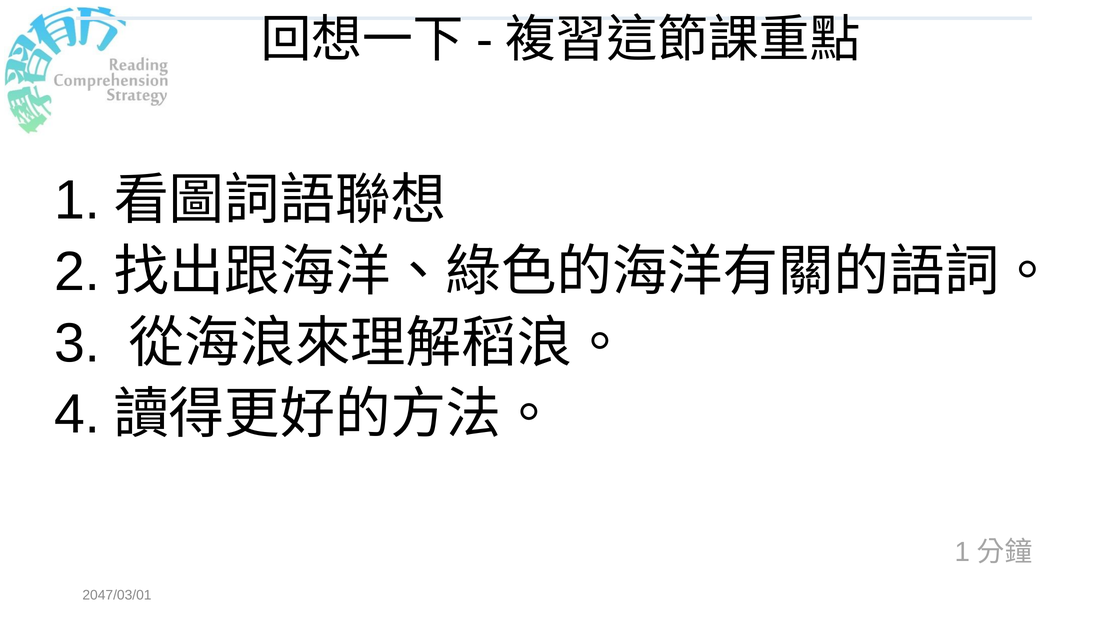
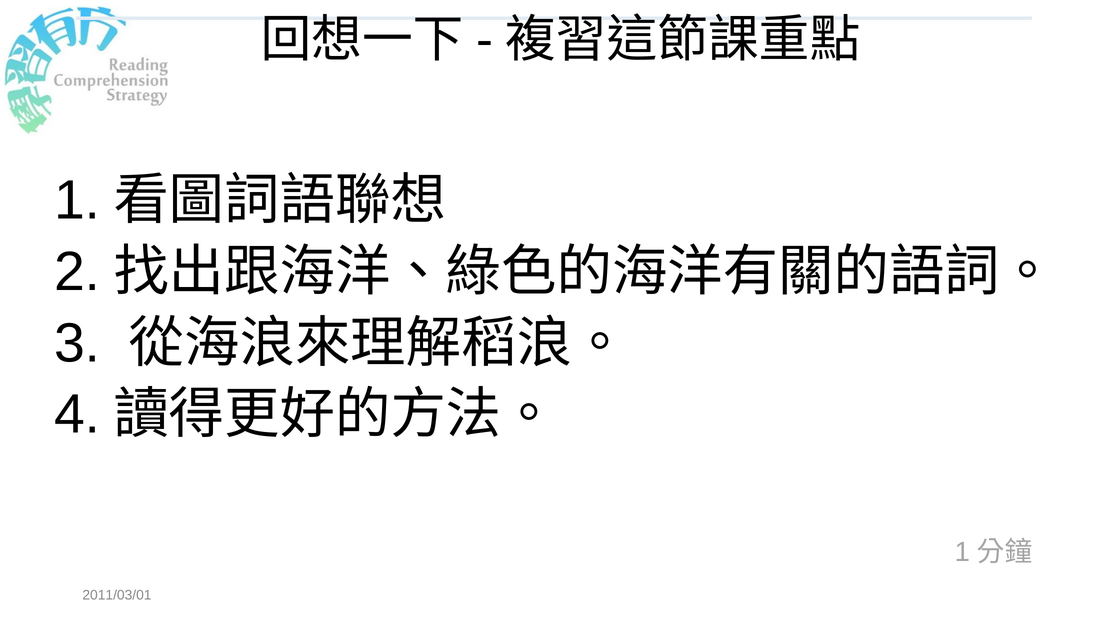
2047/03/01: 2047/03/01 -> 2011/03/01
